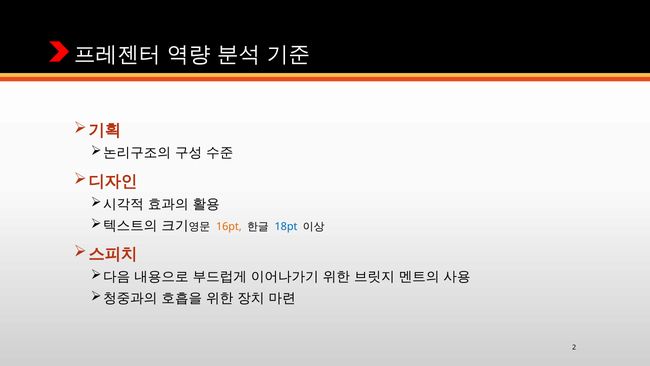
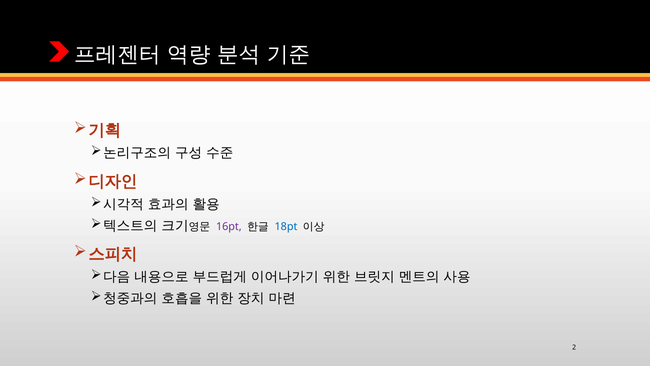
16pt colour: orange -> purple
